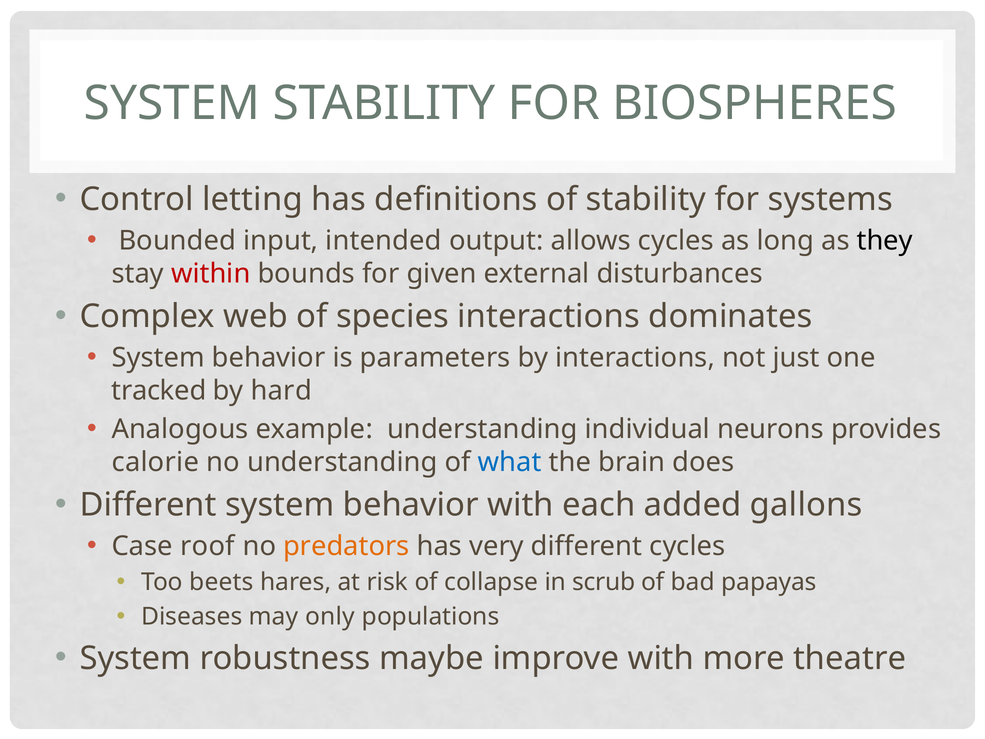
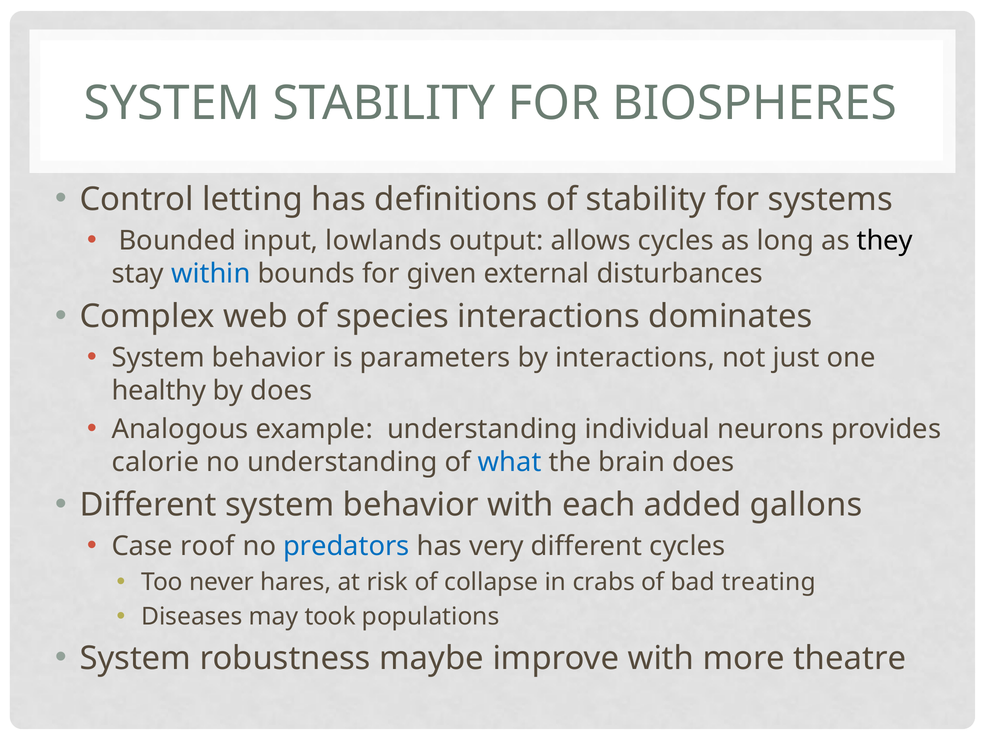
intended: intended -> lowlands
within colour: red -> blue
tracked: tracked -> healthy
by hard: hard -> does
predators colour: orange -> blue
beets: beets -> never
scrub: scrub -> crabs
papayas: papayas -> treating
only: only -> took
